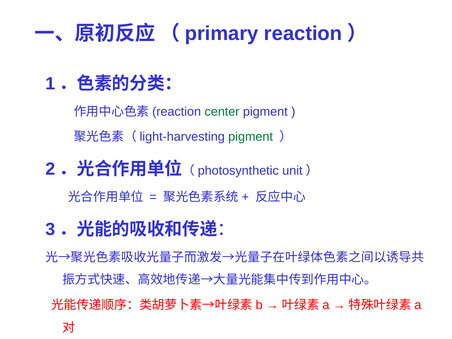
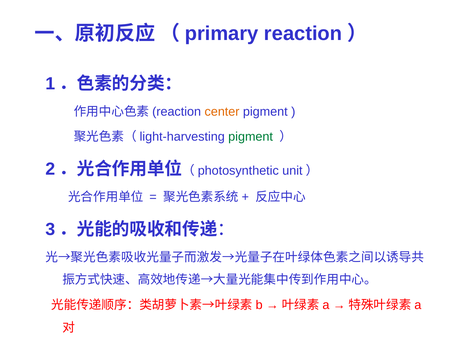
center colour: green -> orange
